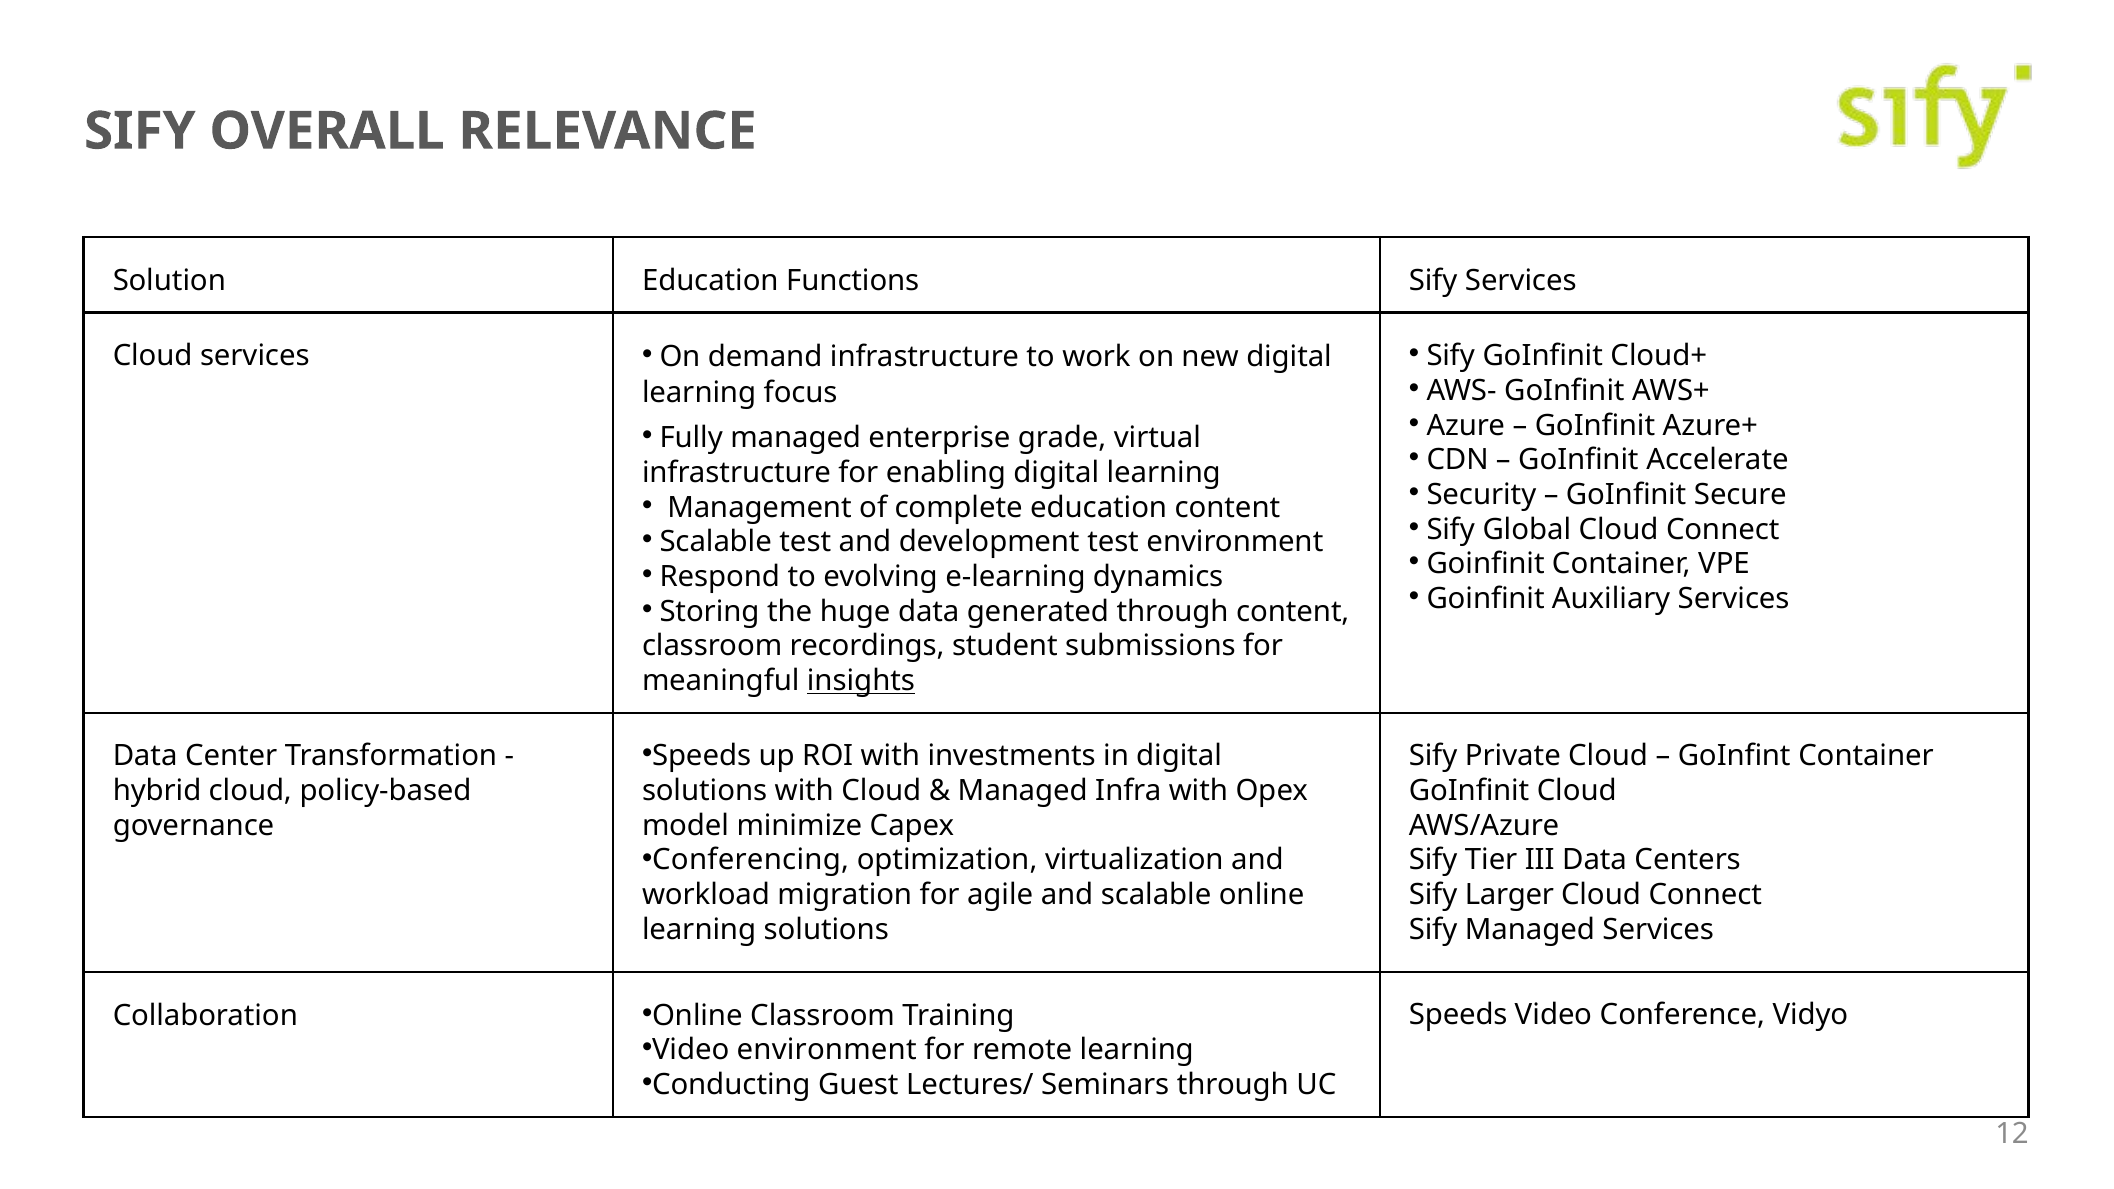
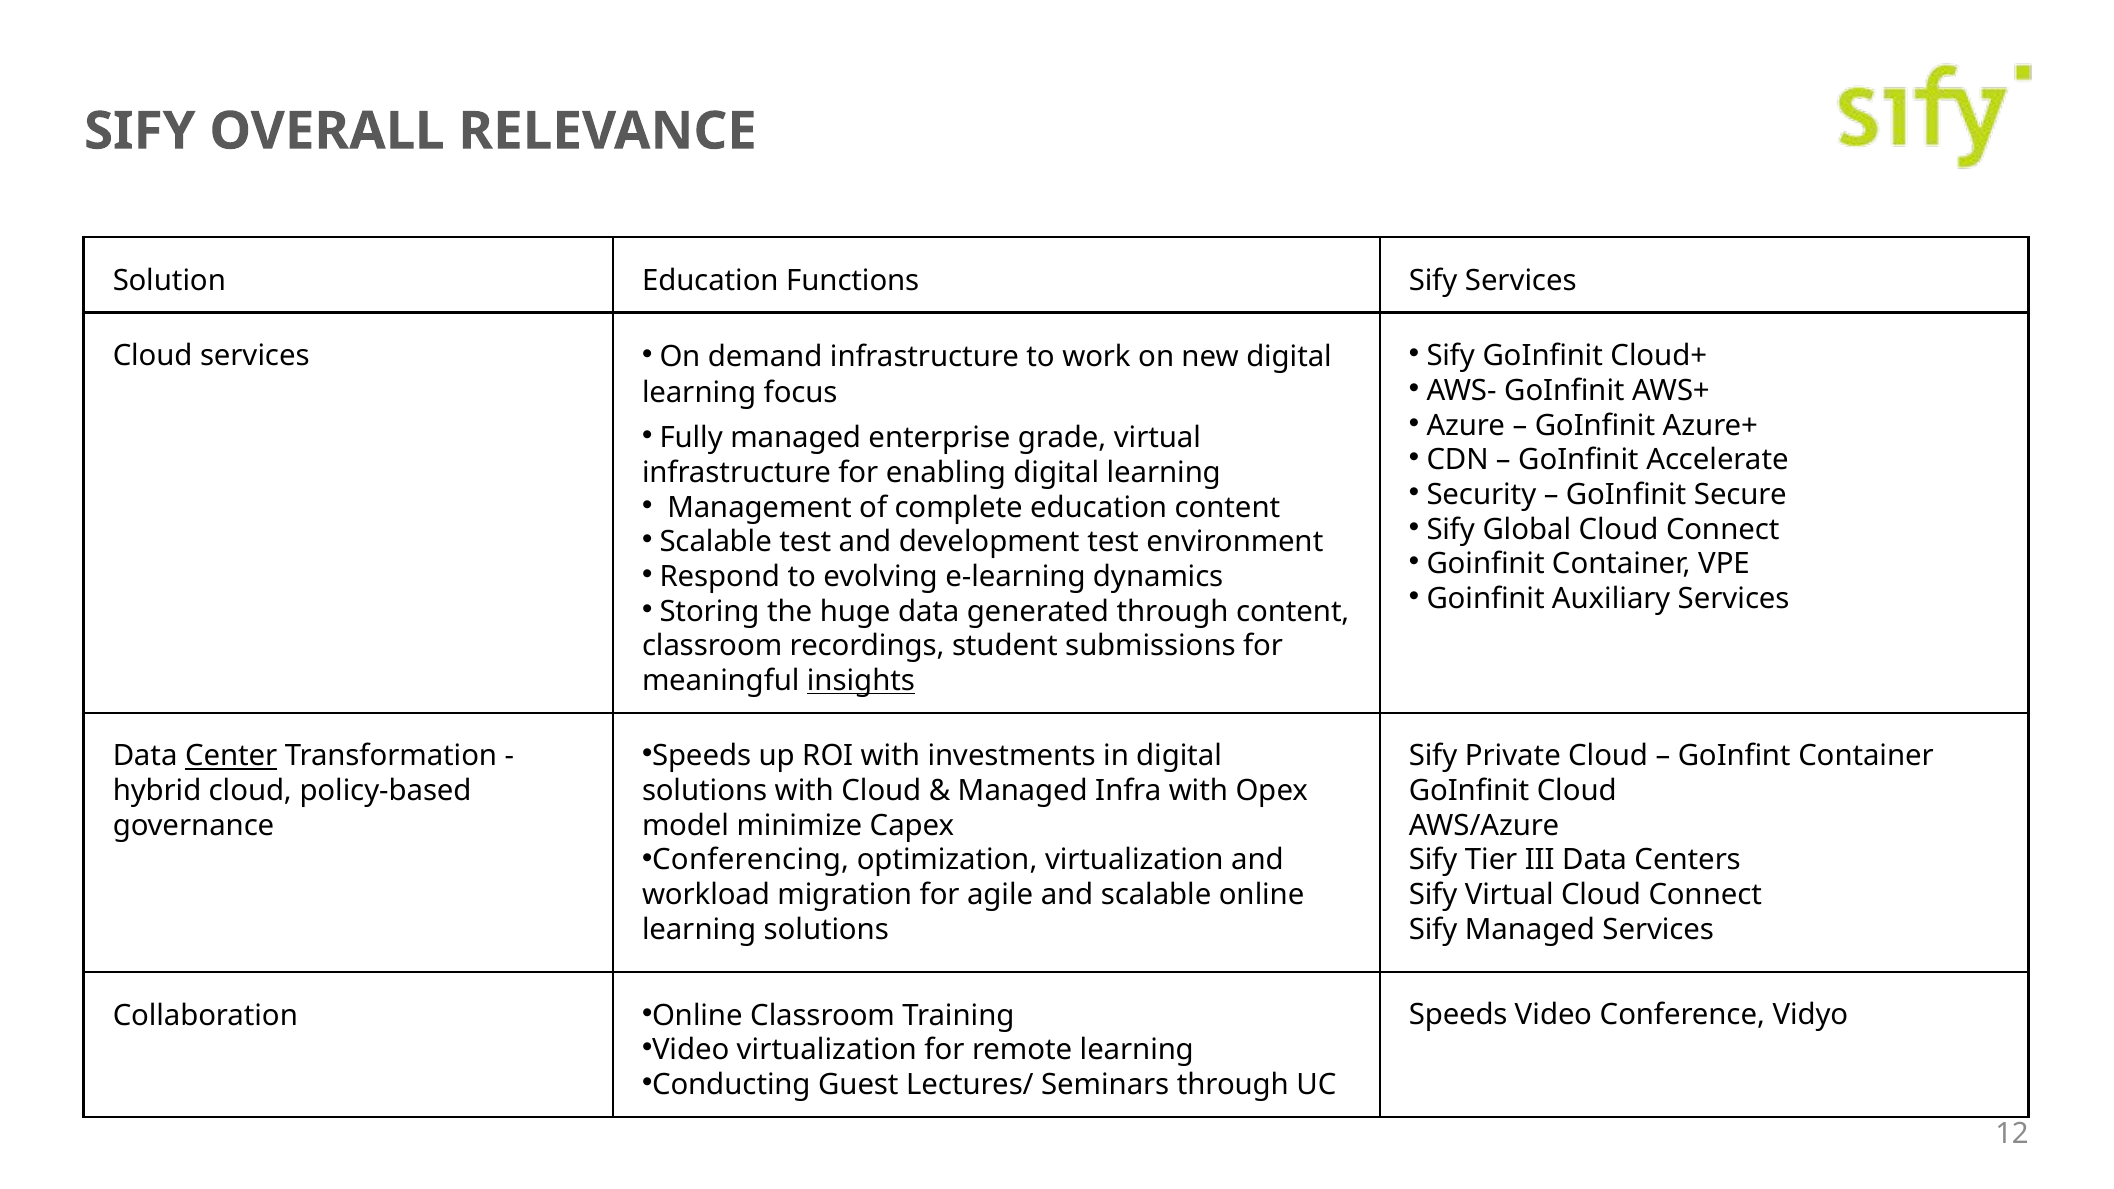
Center underline: none -> present
Sify Larger: Larger -> Virtual
Video environment: environment -> virtualization
